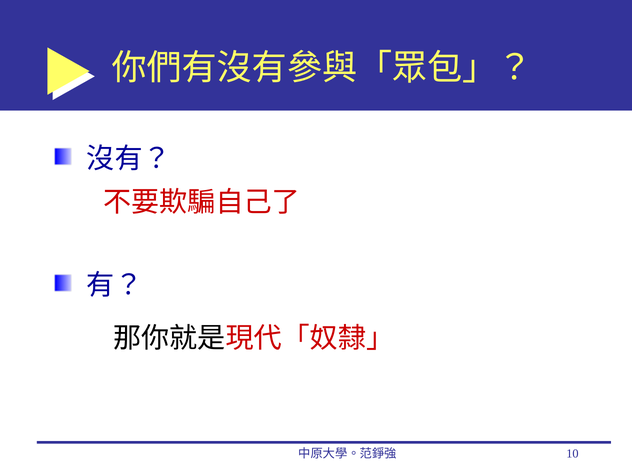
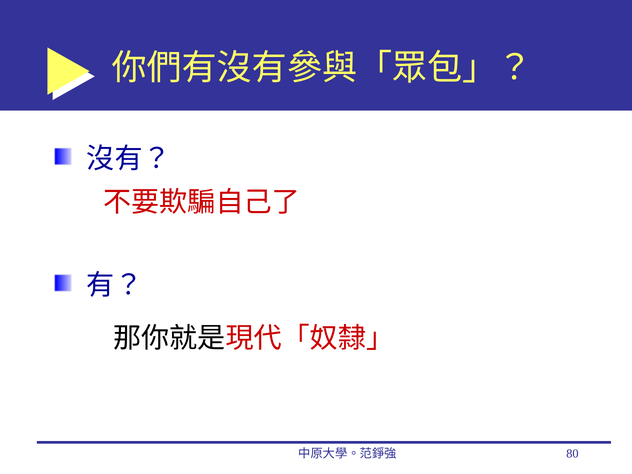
10: 10 -> 80
